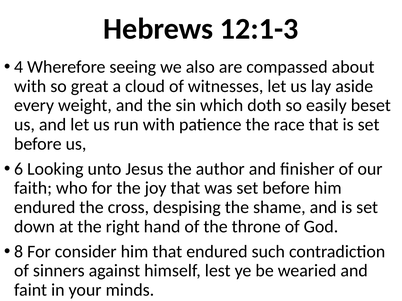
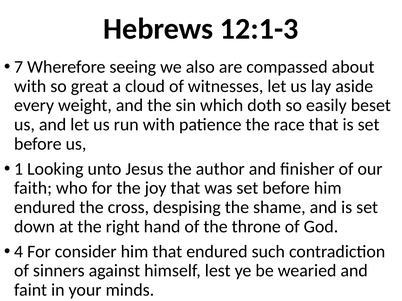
4: 4 -> 7
6: 6 -> 1
8: 8 -> 4
